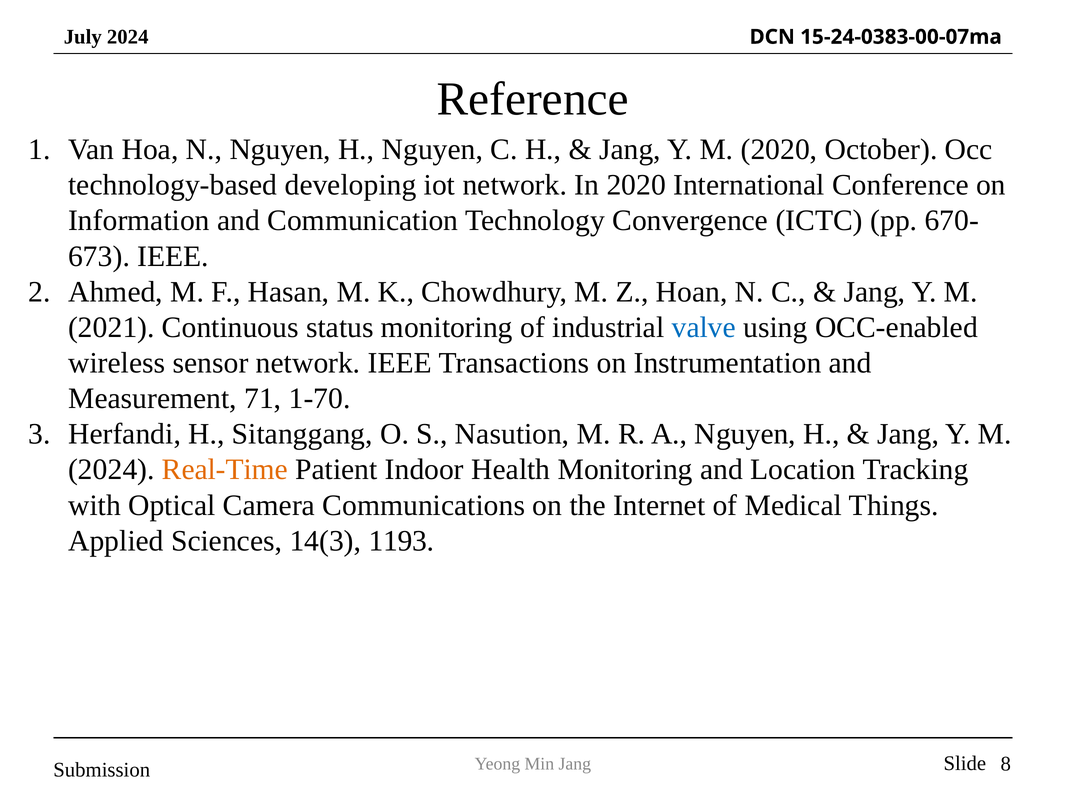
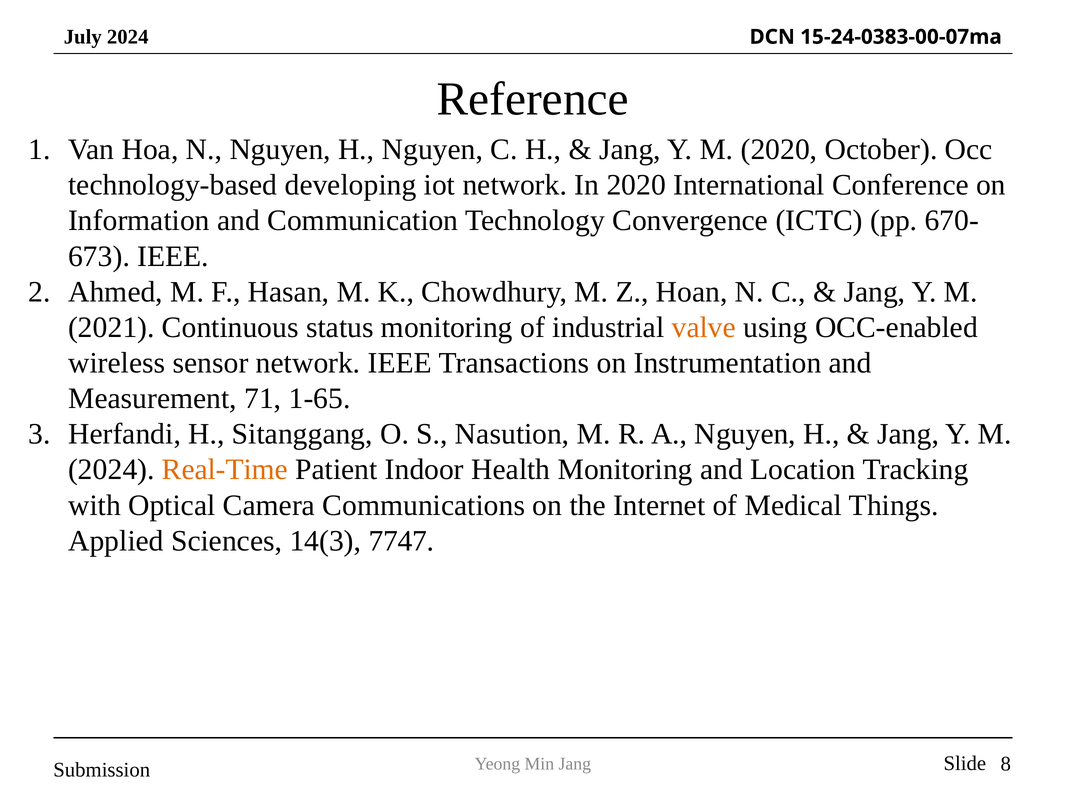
valve colour: blue -> orange
1-70: 1-70 -> 1-65
1193: 1193 -> 7747
